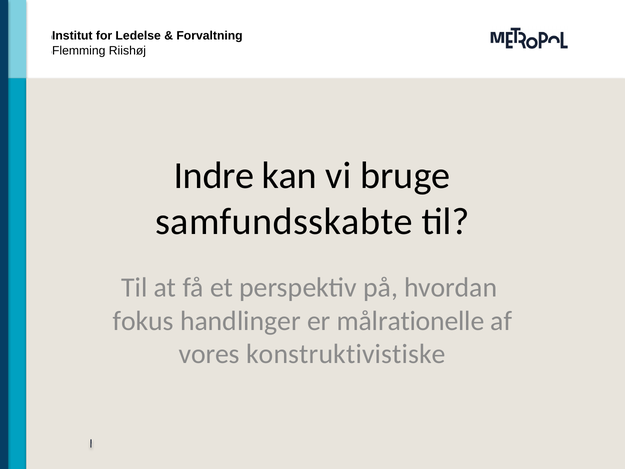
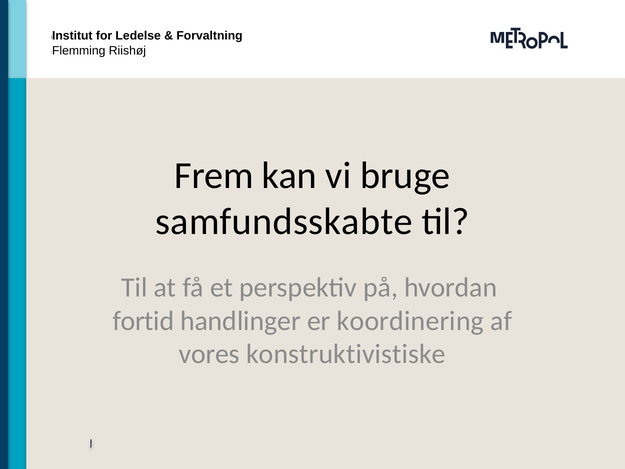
Indre: Indre -> Frem
fokus: fokus -> fortid
målrationelle: målrationelle -> koordinering
